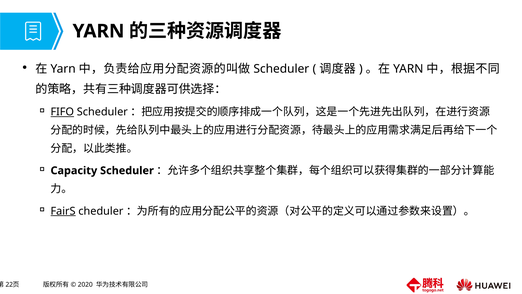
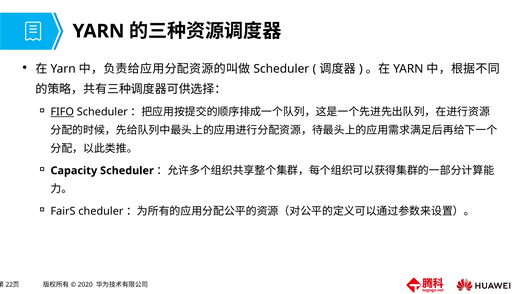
FairS underline: present -> none
